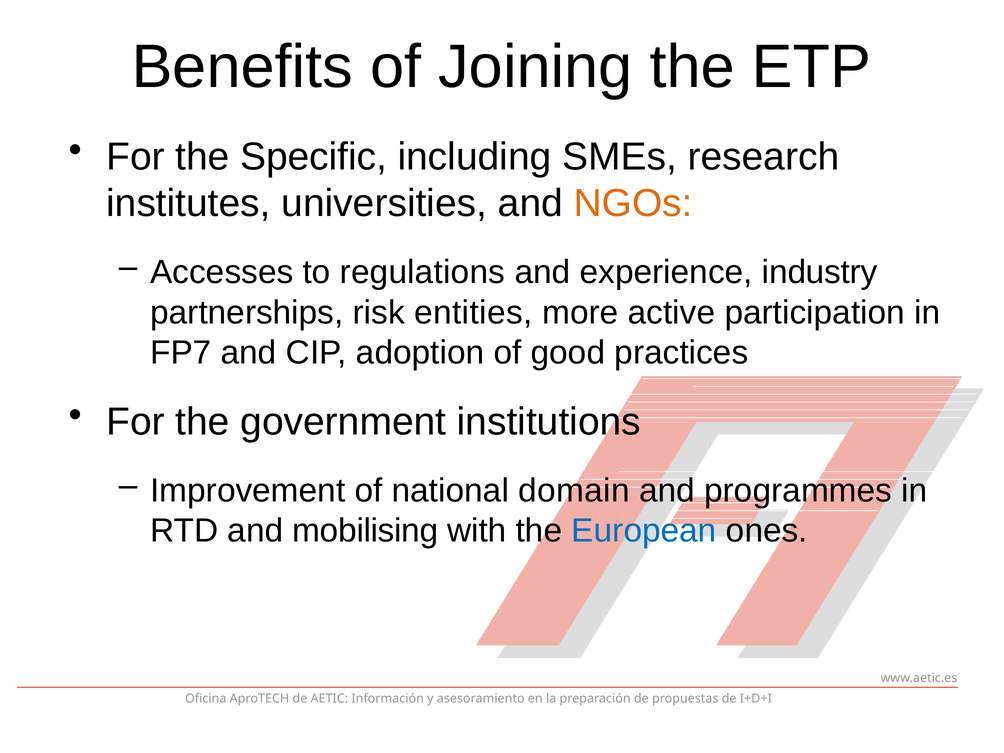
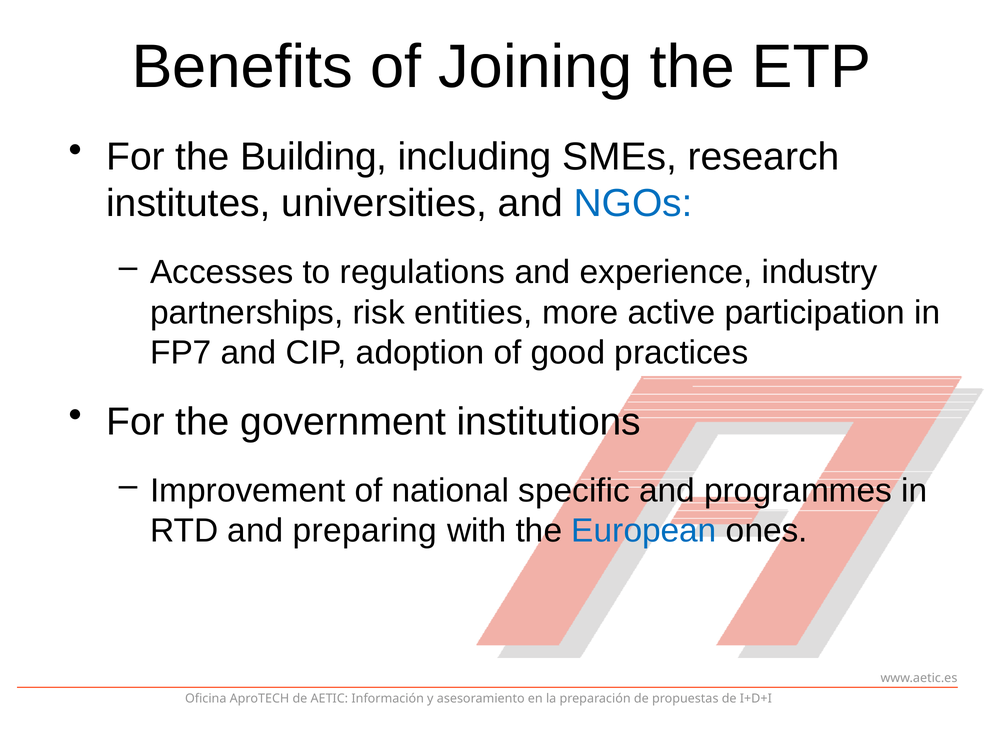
Specific: Specific -> Building
NGOs colour: orange -> blue
domain: domain -> specific
mobilising: mobilising -> preparing
